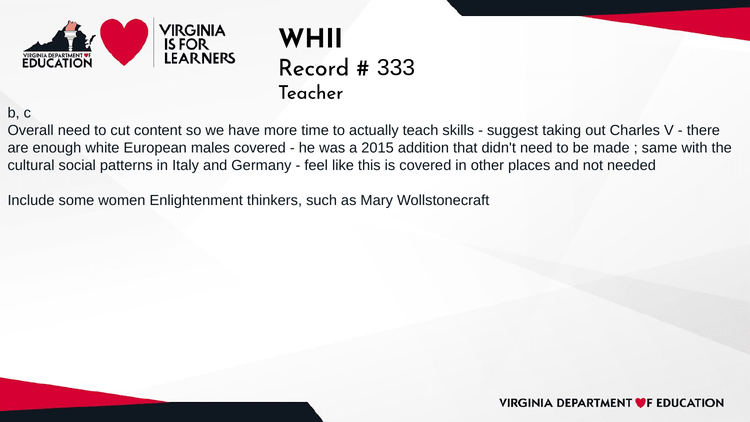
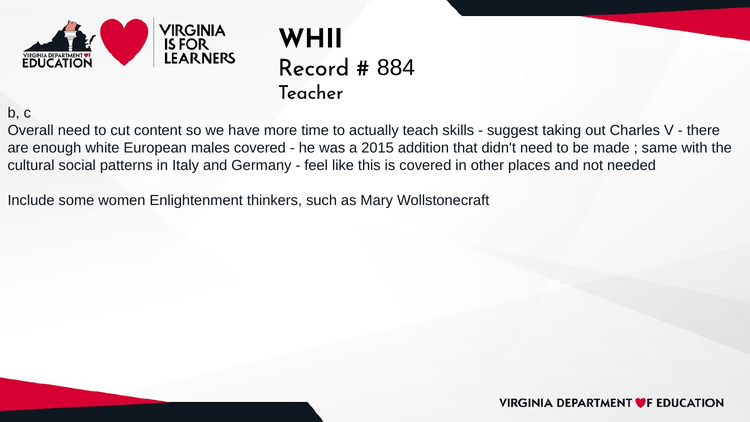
333: 333 -> 884
